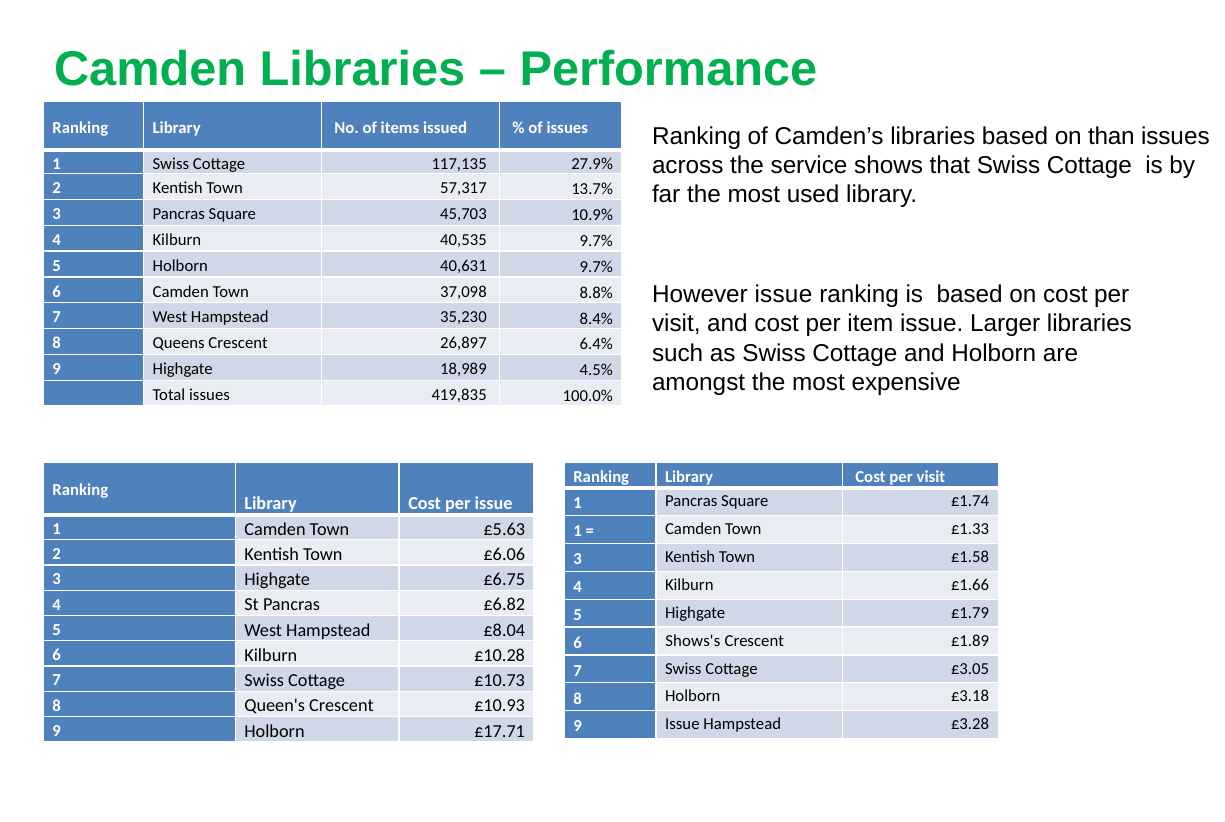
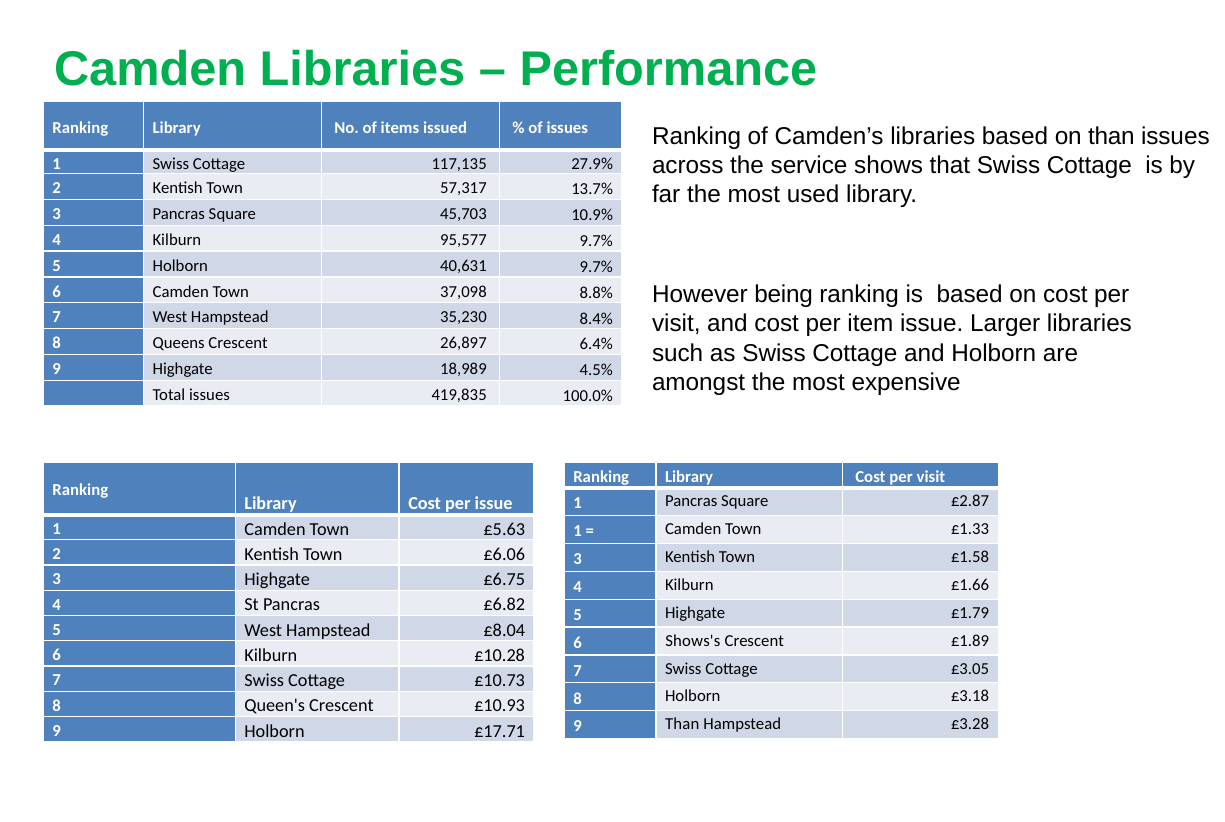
40,535: 40,535 -> 95,577
However issue: issue -> being
£1.74: £1.74 -> £2.87
9 Issue: Issue -> Than
